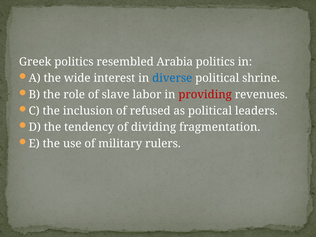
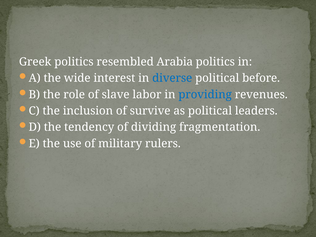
shrine: shrine -> before
providing colour: red -> blue
refused: refused -> survive
